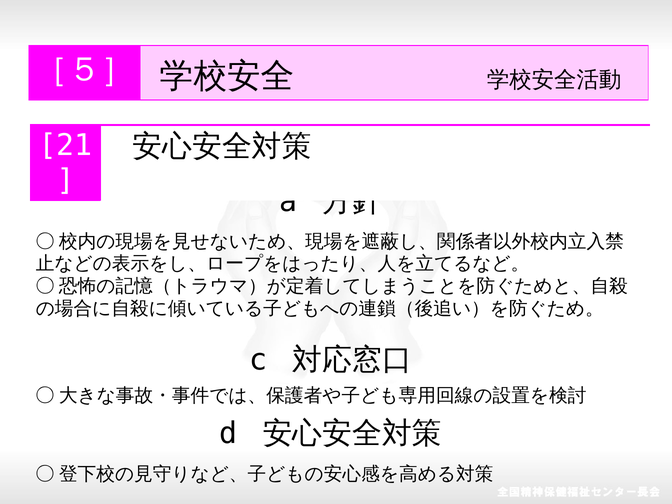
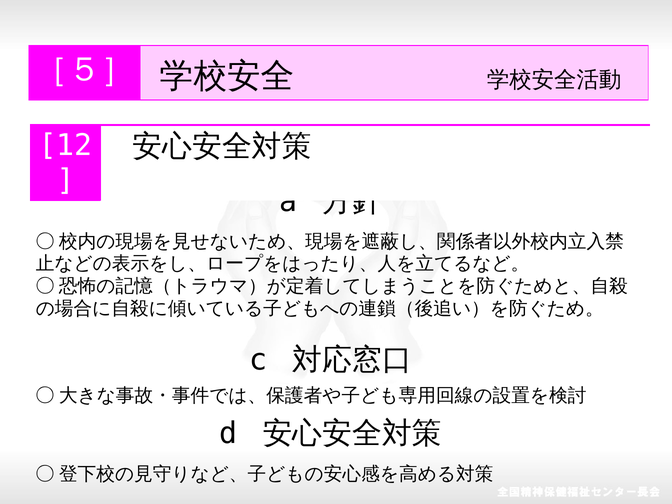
21: 21 -> 12
